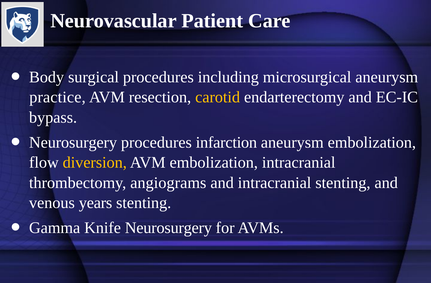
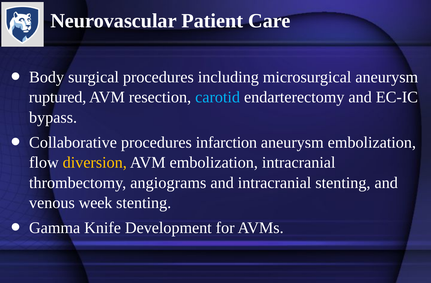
practice: practice -> ruptured
carotid colour: yellow -> light blue
Neurosurgery at (73, 142): Neurosurgery -> Collaborative
years: years -> week
Knife Neurosurgery: Neurosurgery -> Development
